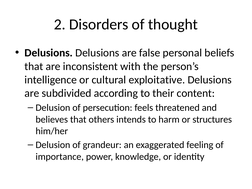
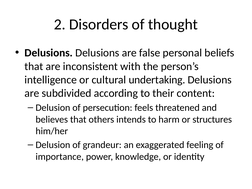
exploitative: exploitative -> undertaking
